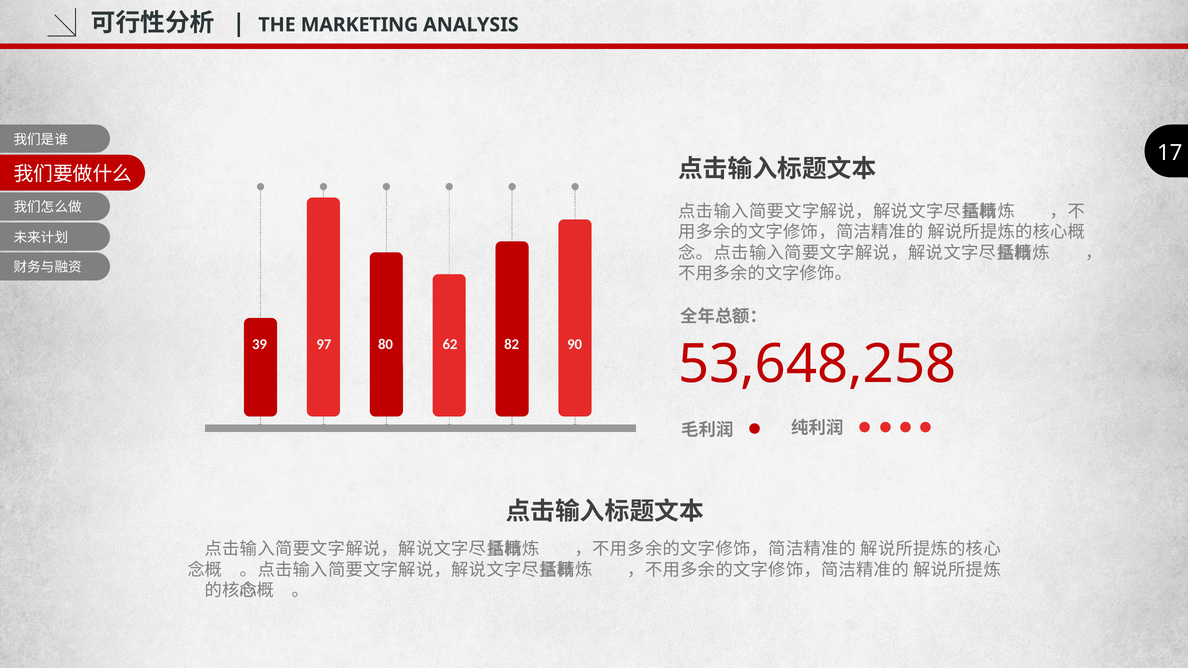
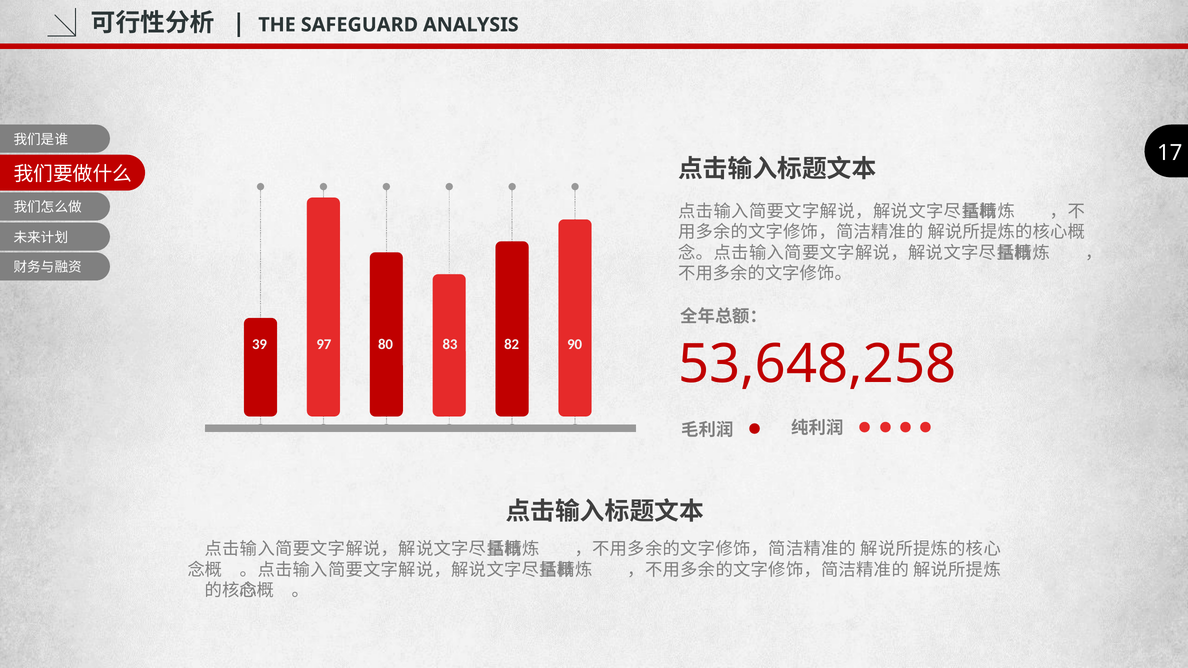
MARKETING: MARKETING -> SAFEGUARD
62: 62 -> 83
